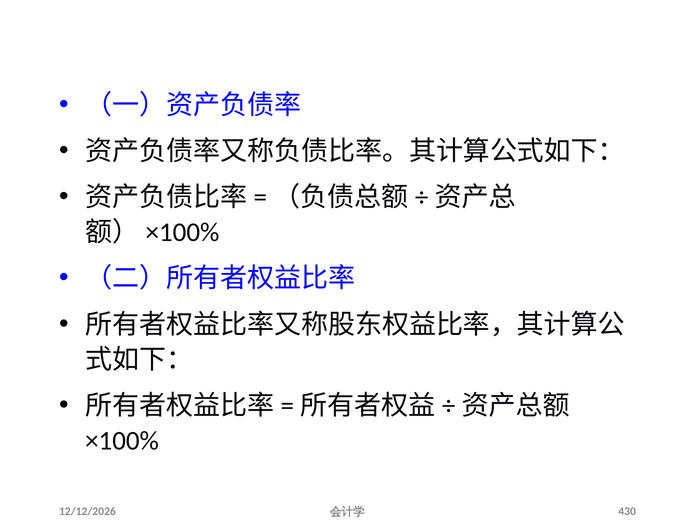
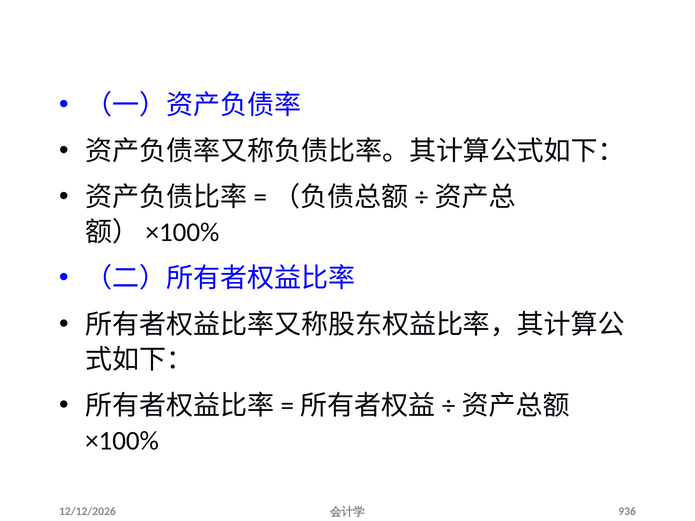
430: 430 -> 936
